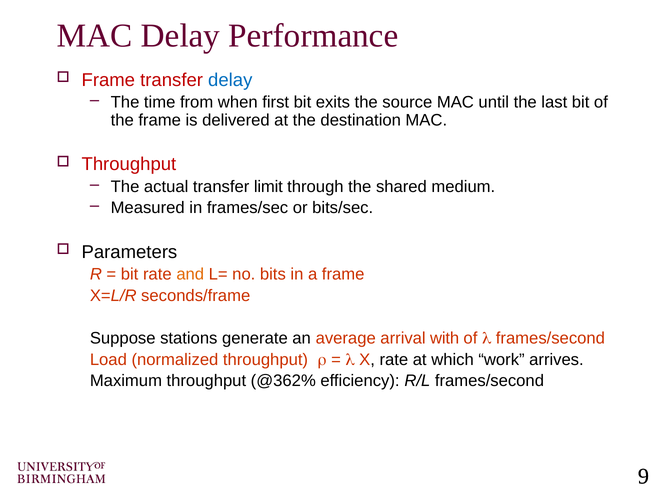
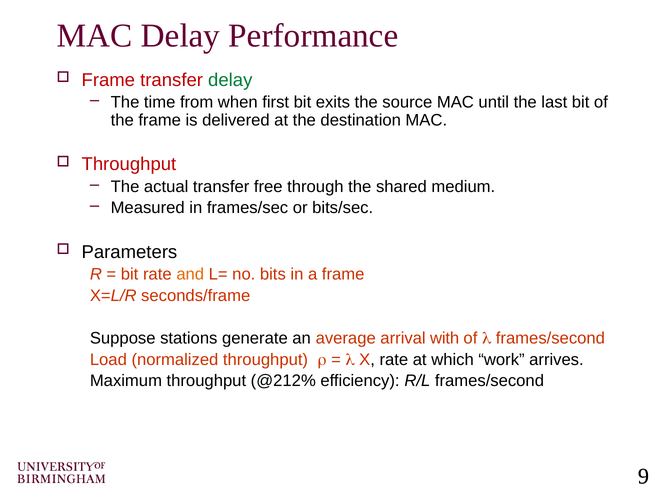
delay at (230, 80) colour: blue -> green
limit: limit -> free
@362%: @362% -> @212%
